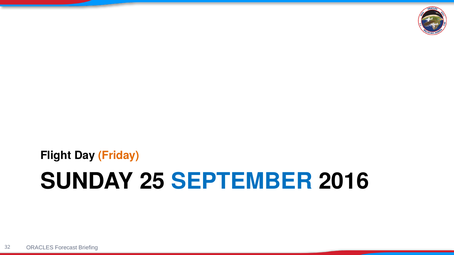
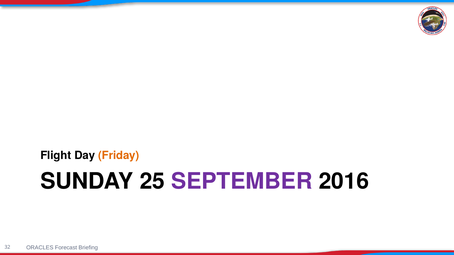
SEPTEMBER colour: blue -> purple
